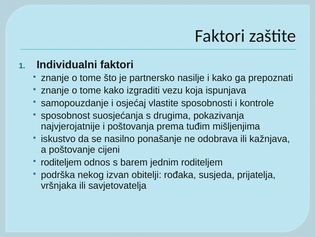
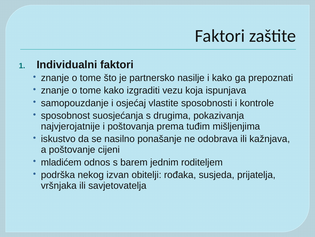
roditeljem at (61, 162): roditeljem -> mladićem
